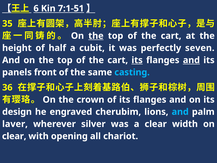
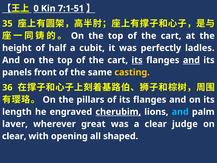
6: 6 -> 0
the at (96, 36) underline: present -> none
seven: seven -> ladles
casting colour: light blue -> yellow
crown: crown -> pillars
design: design -> length
cherubim underline: none -> present
silver: silver -> great
width: width -> judge
chariot: chariot -> shaped
